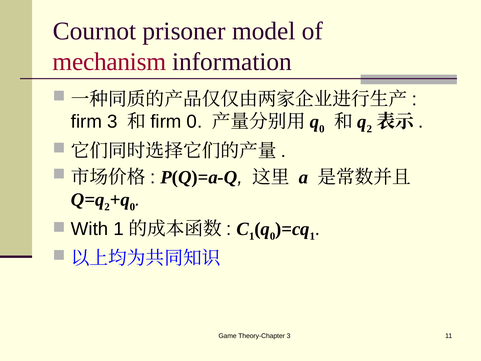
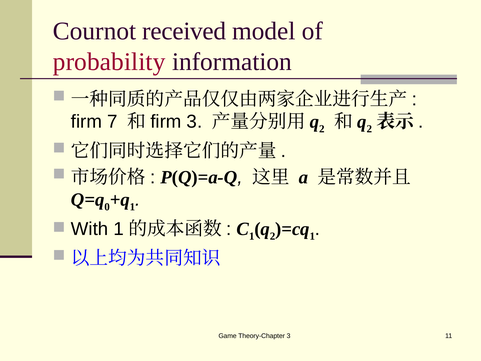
prisoner: prisoner -> received
mechanism: mechanism -> probability
firm 3: 3 -> 7
firm 0: 0 -> 3
0 at (322, 129): 0 -> 2
2 at (107, 207): 2 -> 0
0 at (132, 207): 0 -> 1
0 at (273, 236): 0 -> 2
